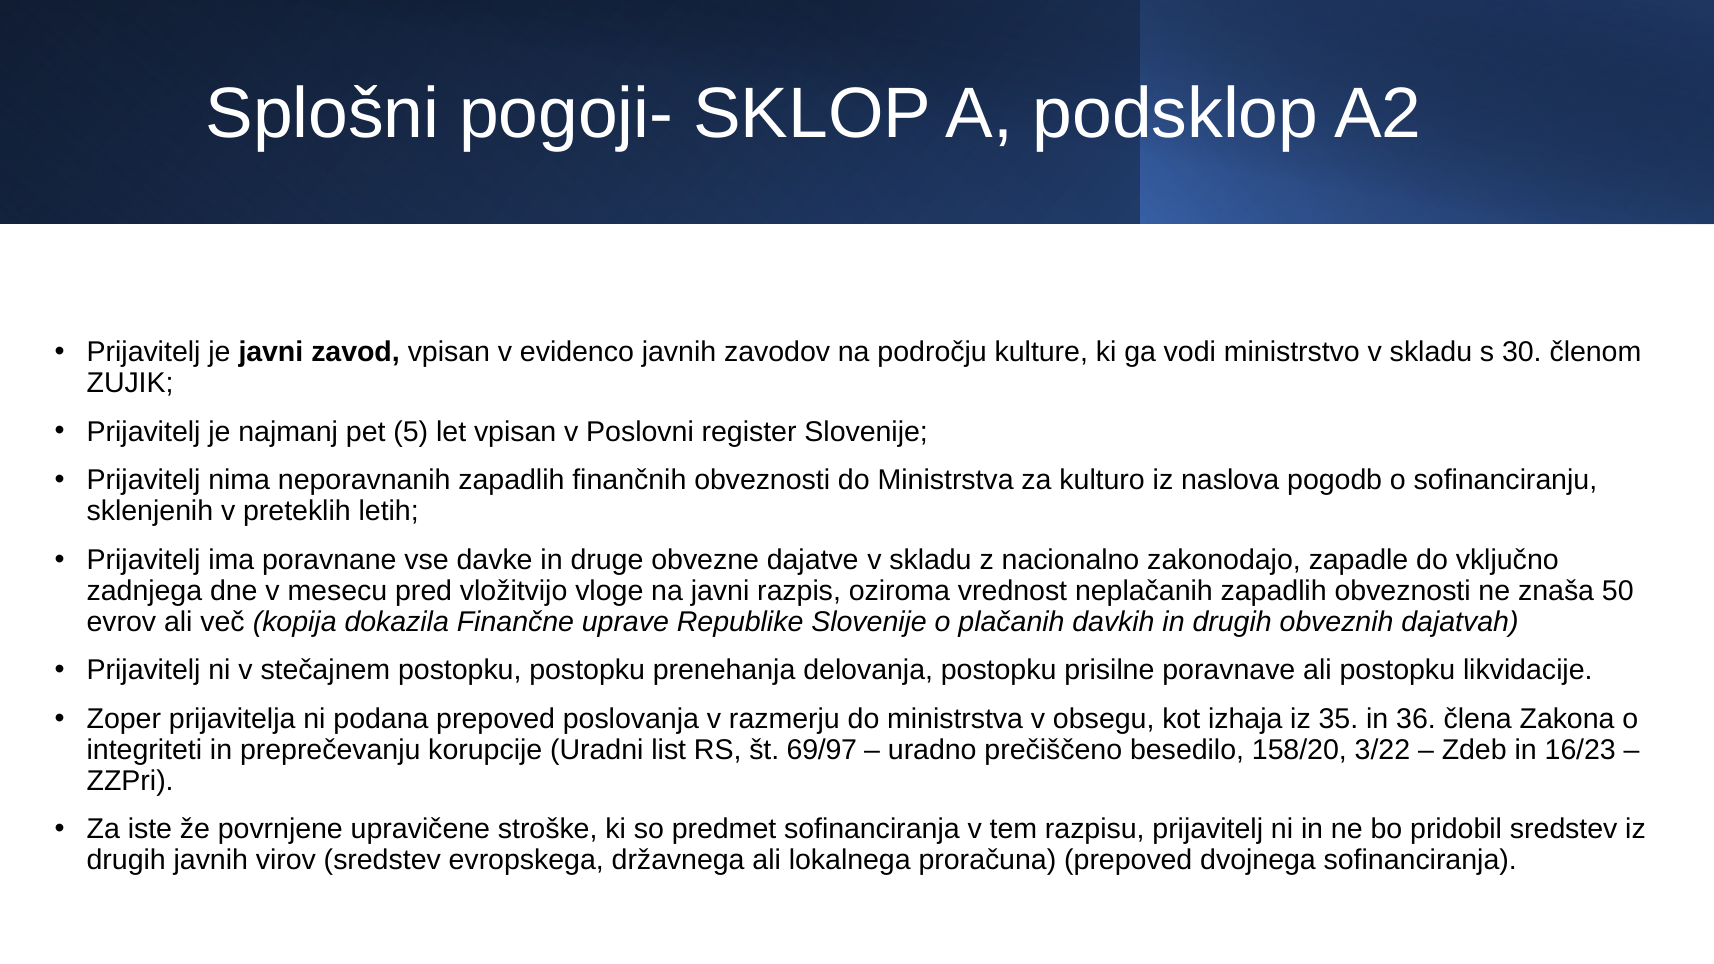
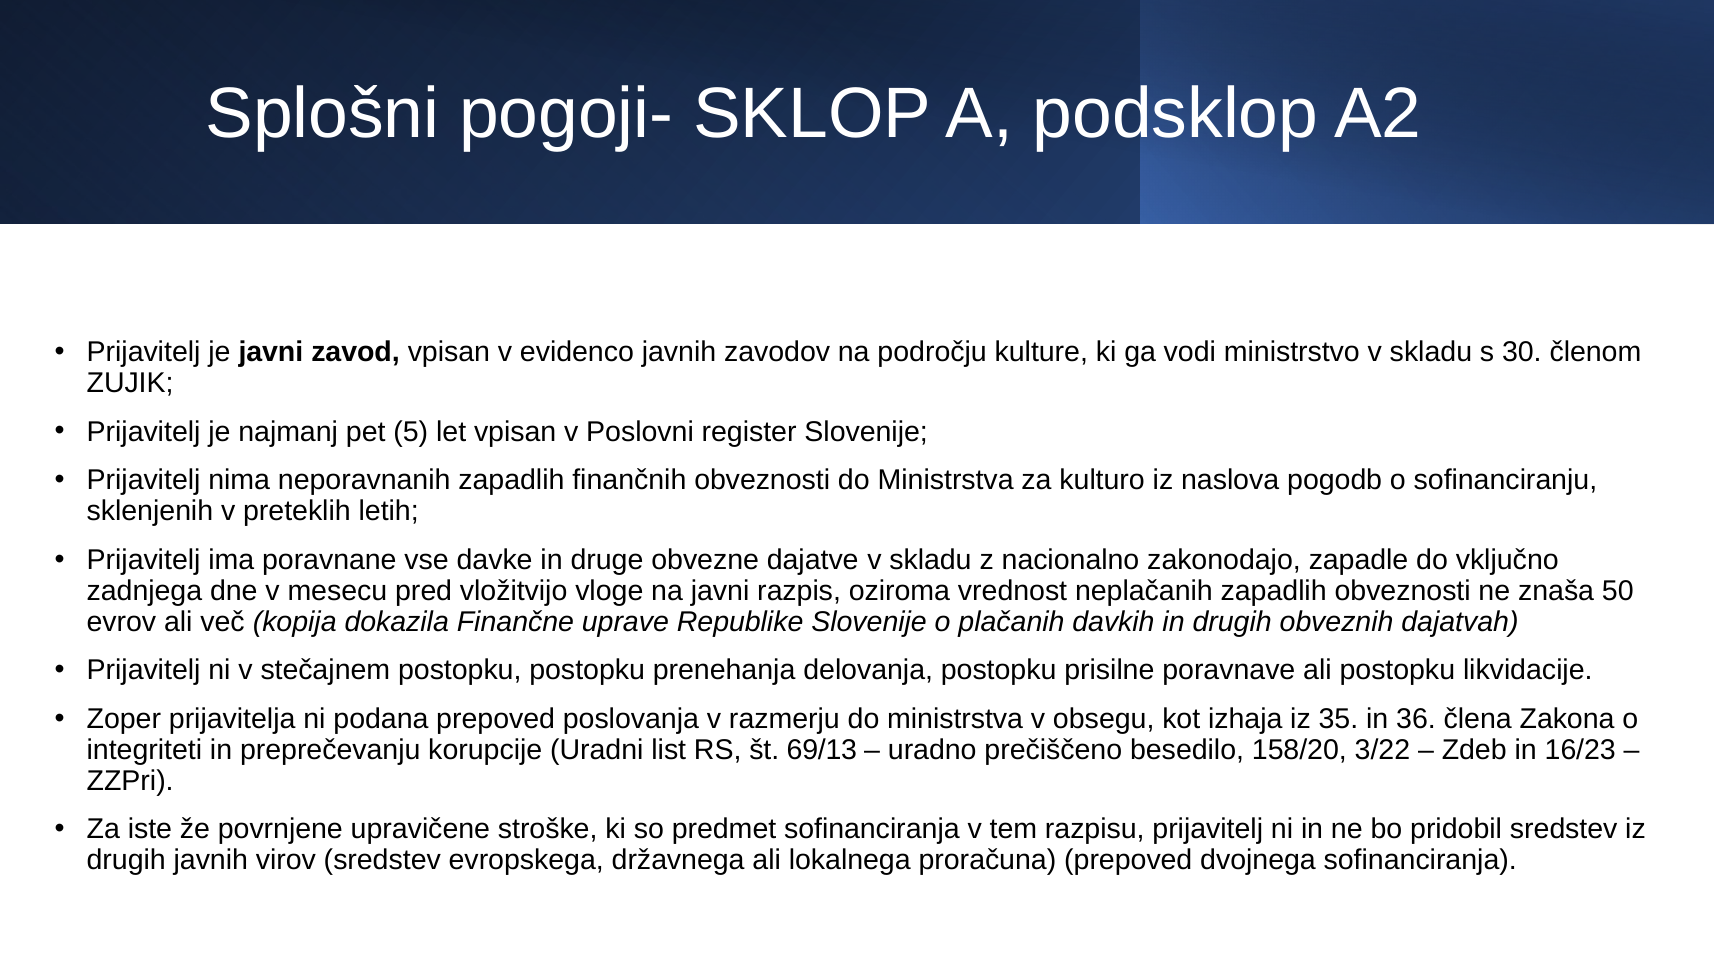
69/97: 69/97 -> 69/13
